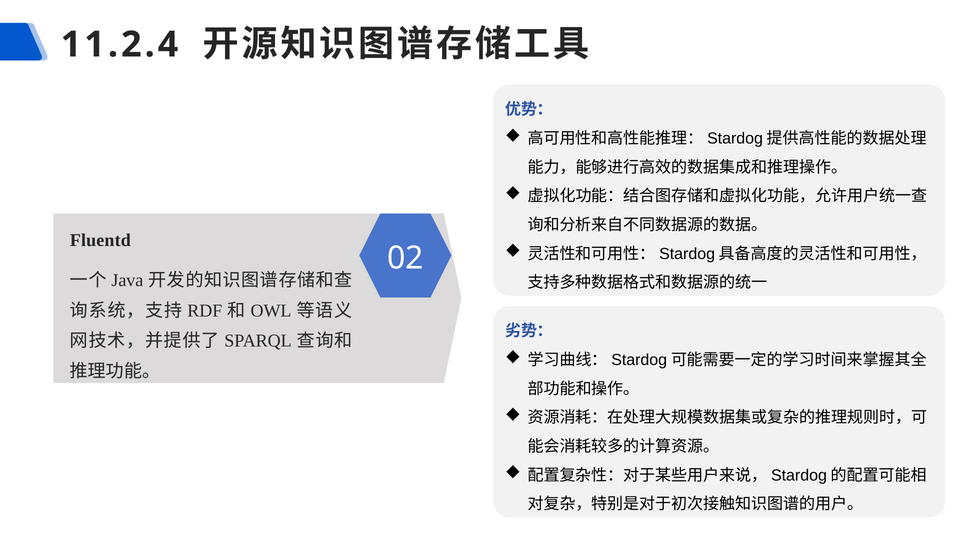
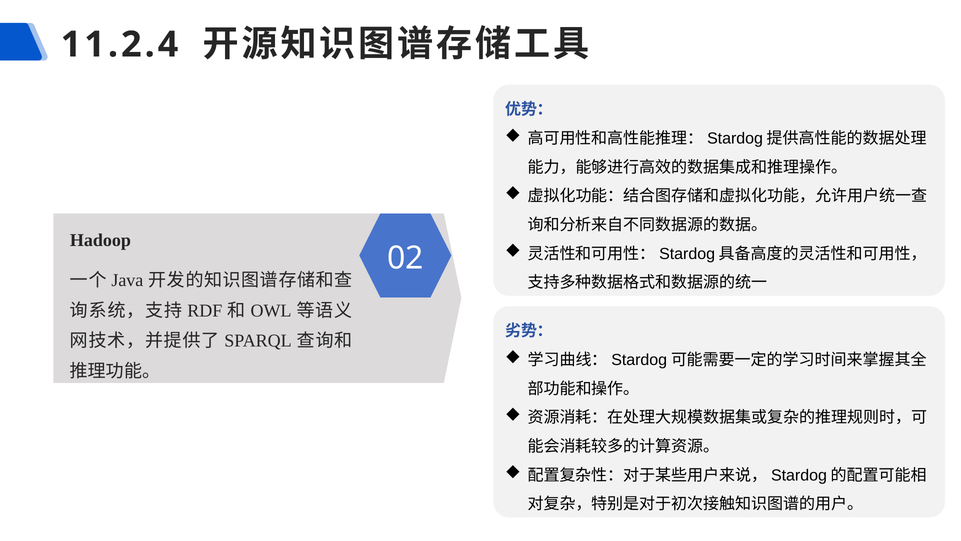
Fluentd: Fluentd -> Hadoop
